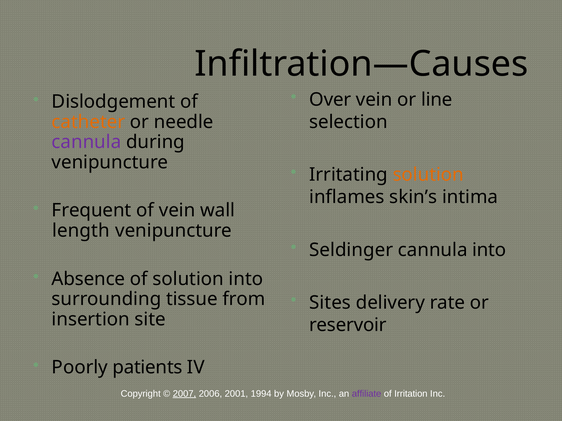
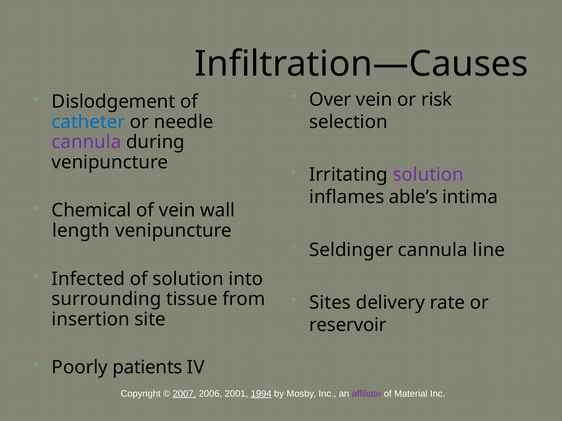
line: line -> risk
catheter colour: orange -> blue
solution at (428, 175) colour: orange -> purple
skin’s: skin’s -> able’s
Frequent: Frequent -> Chemical
cannula into: into -> line
Absence: Absence -> Infected
1994 underline: none -> present
Irritation: Irritation -> Material
